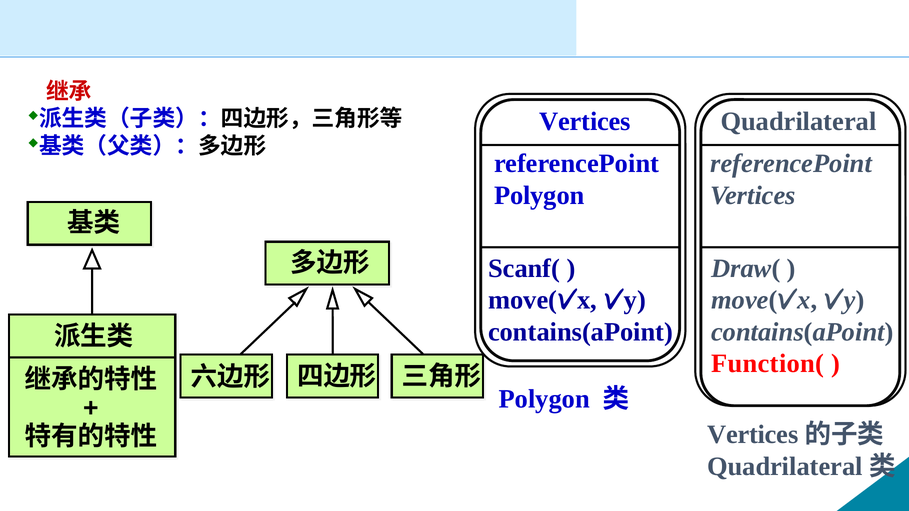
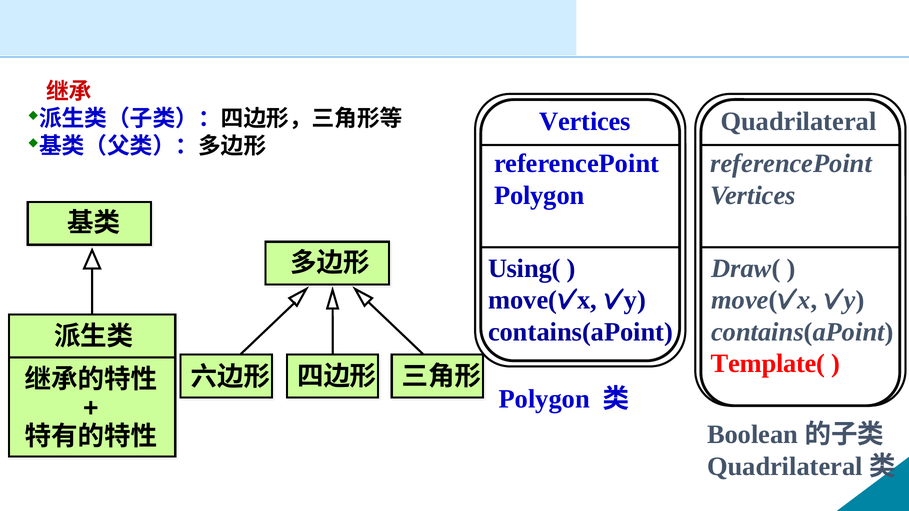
Scanf(: Scanf( -> Using(
Function(: Function( -> Template(
Vertices at (753, 435): Vertices -> Boolean
